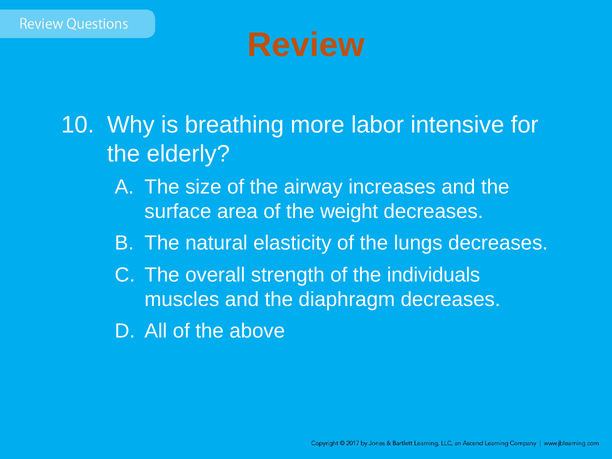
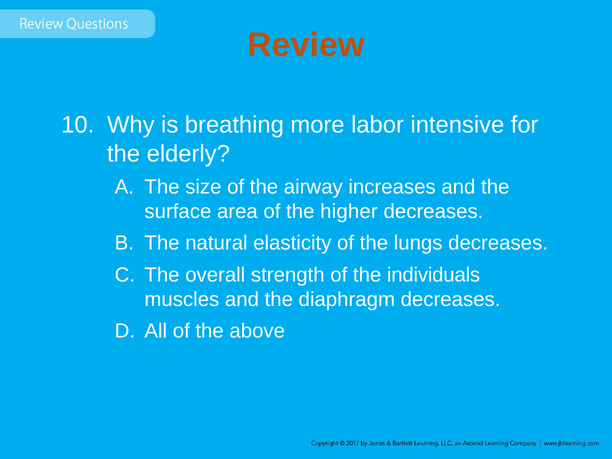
weight: weight -> higher
